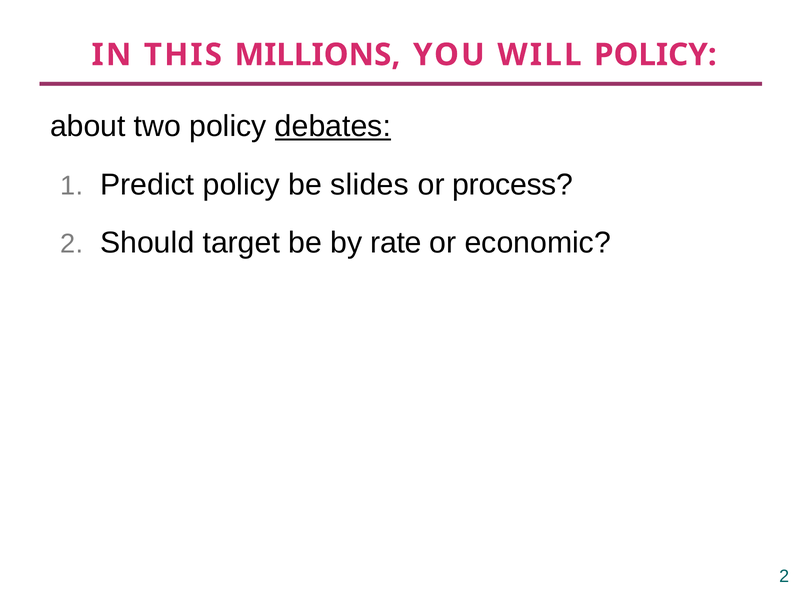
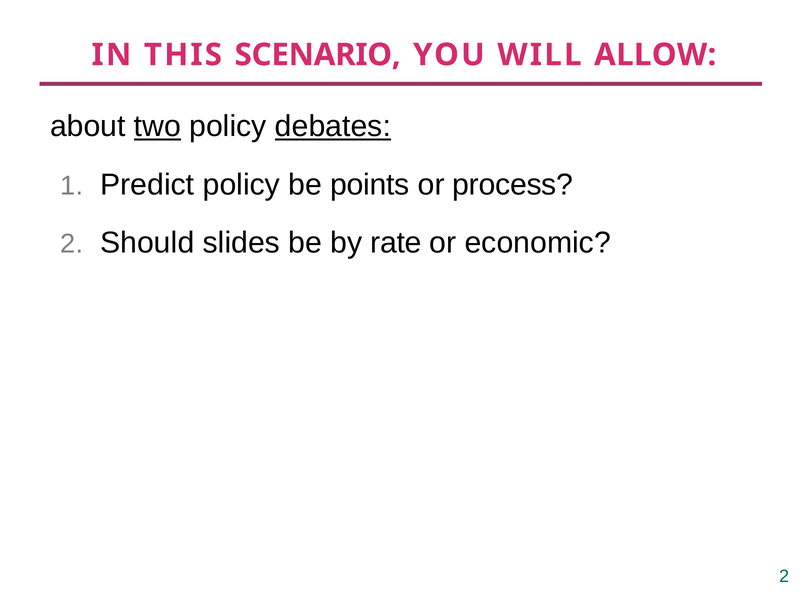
MILLIONS: MILLIONS -> SCENARIO
WILL POLICY: POLICY -> ALLOW
two underline: none -> present
slides: slides -> points
target: target -> slides
